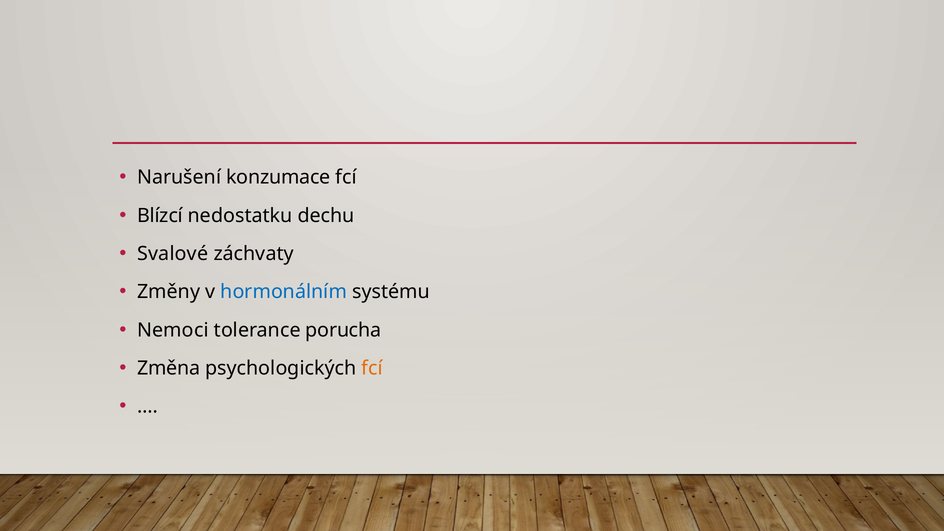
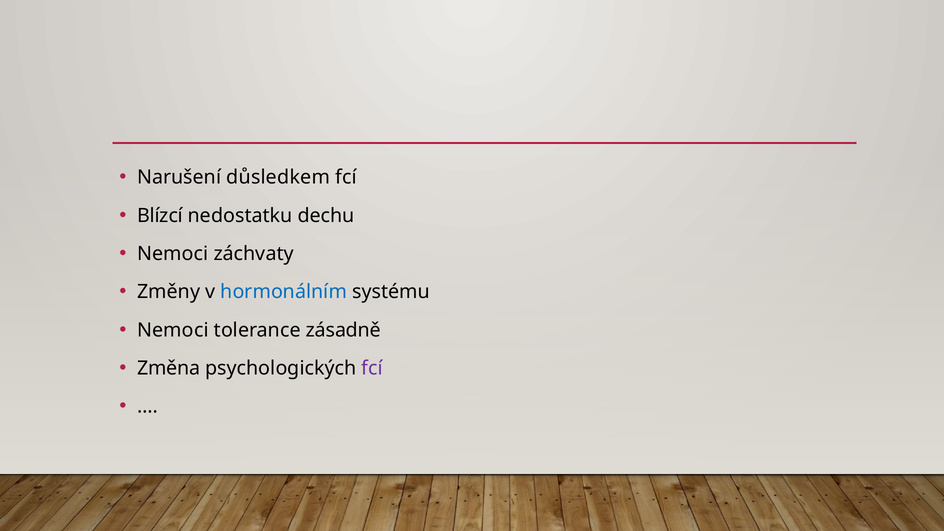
konzumace: konzumace -> důsledkem
Svalové at (173, 254): Svalové -> Nemoci
porucha: porucha -> zásadně
fcí at (372, 368) colour: orange -> purple
